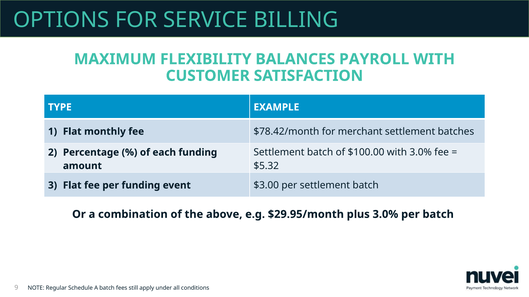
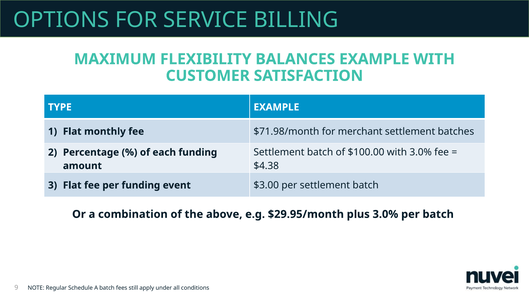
BALANCES PAYROLL: PAYROLL -> EXAMPLE
$78.42/month: $78.42/month -> $71.98/month
$5.32: $5.32 -> $4.38
